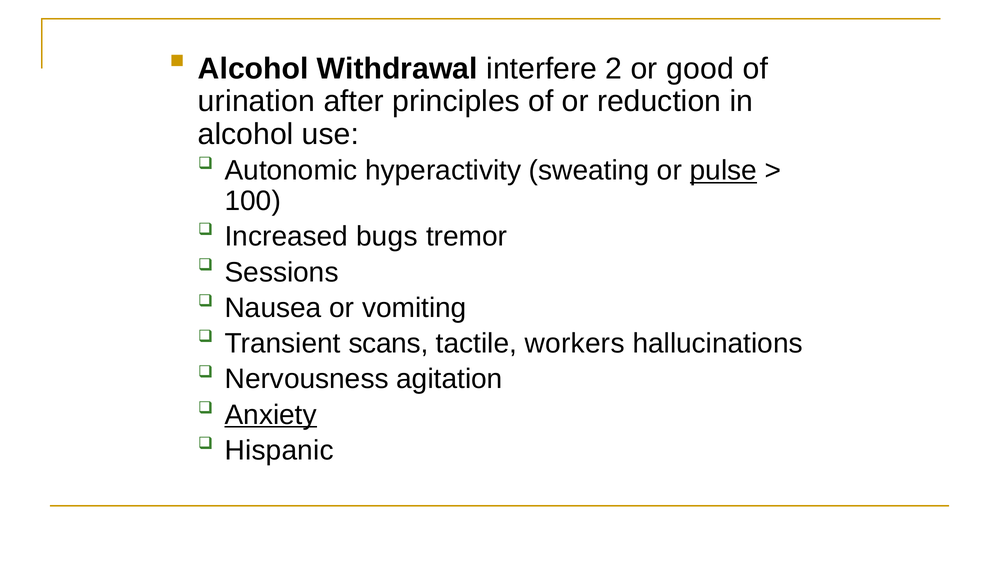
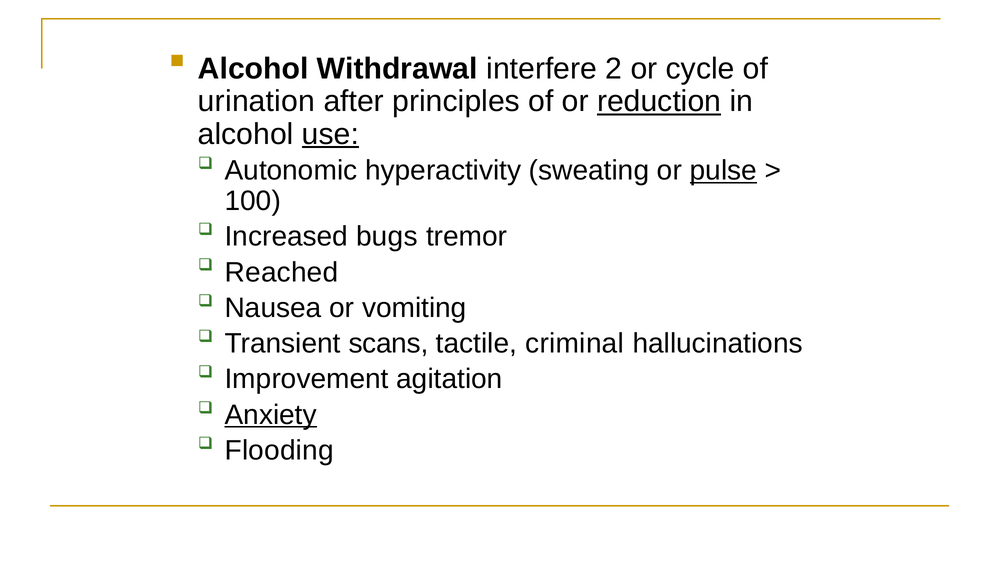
good: good -> cycle
reduction underline: none -> present
use underline: none -> present
Sessions: Sessions -> Reached
workers: workers -> criminal
Nervousness: Nervousness -> Improvement
Hispanic: Hispanic -> Flooding
